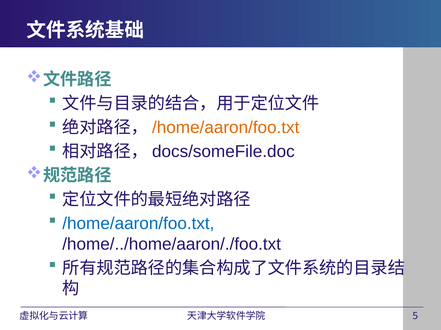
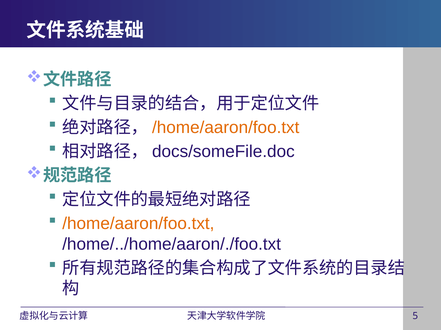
/home/aaron/foo.txt at (138, 224) colour: blue -> orange
